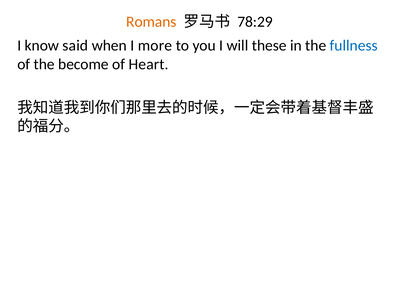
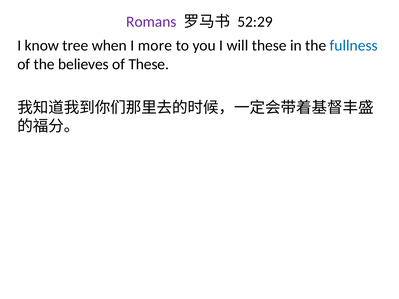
Romans colour: orange -> purple
78:29: 78:29 -> 52:29
said: said -> tree
become: become -> believes
of Heart: Heart -> These
